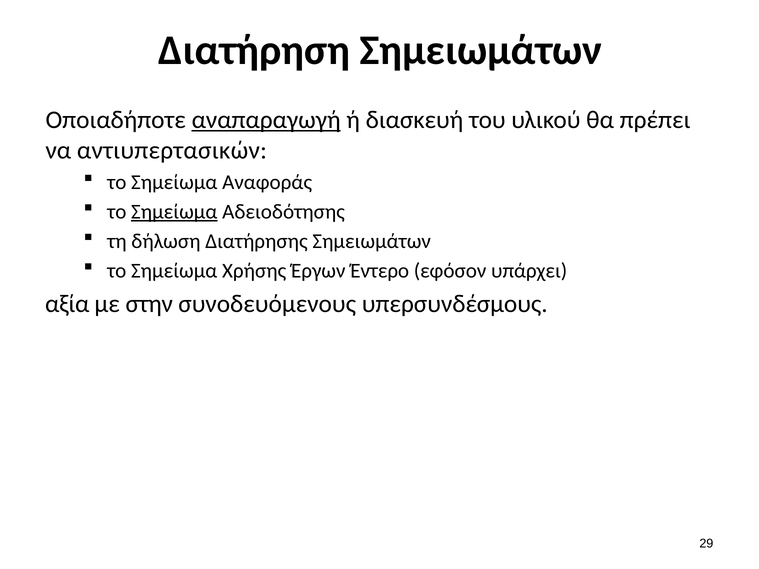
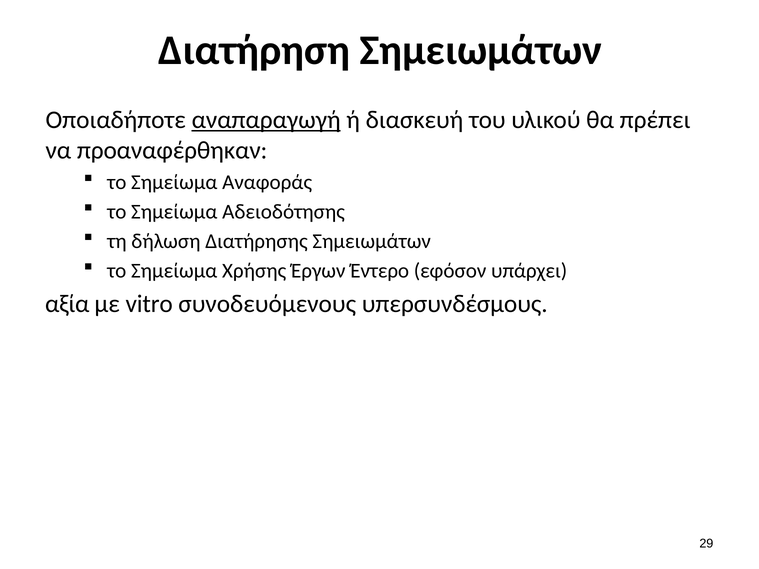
αντιυπερτασικών: αντιυπερτασικών -> προαναφέρθηκαν
Σημείωμα at (174, 212) underline: present -> none
στην: στην -> vitro
